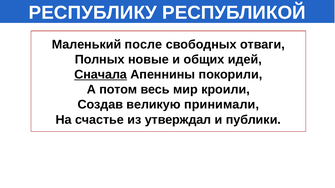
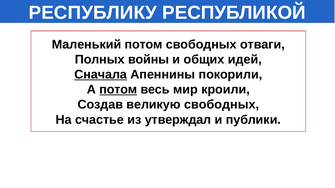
Маленький после: после -> потом
новые: новые -> войны
потом at (118, 90) underline: none -> present
великую принимали: принимали -> свободных
